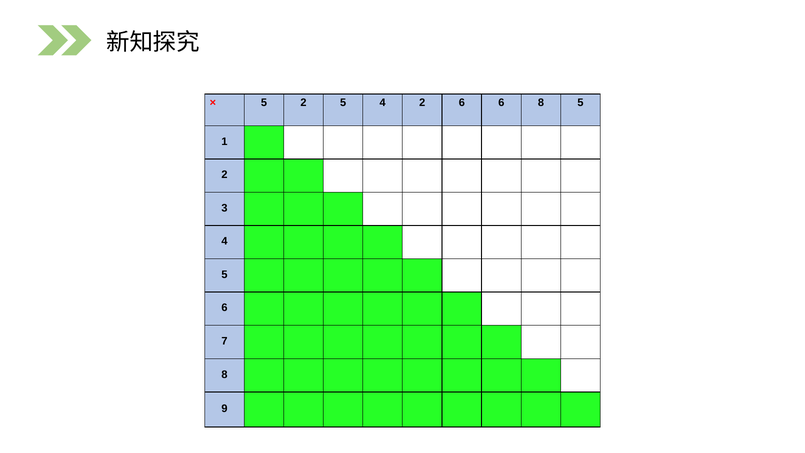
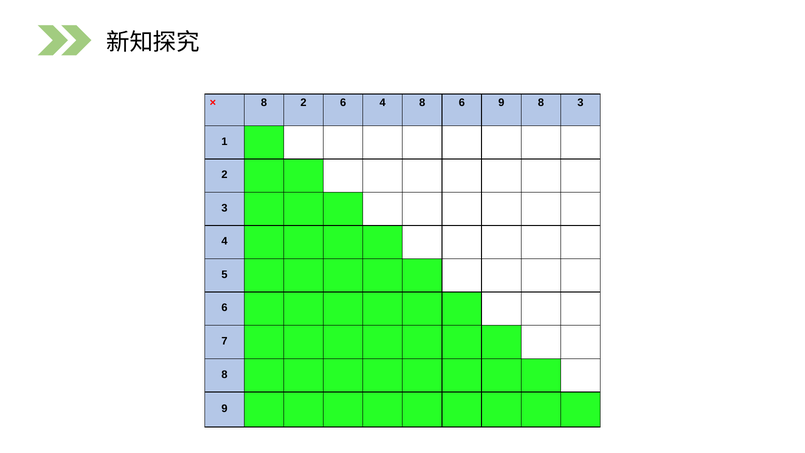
5 at (264, 103): 5 -> 8
2 5: 5 -> 6
4 2: 2 -> 8
6 6: 6 -> 9
8 5: 5 -> 3
